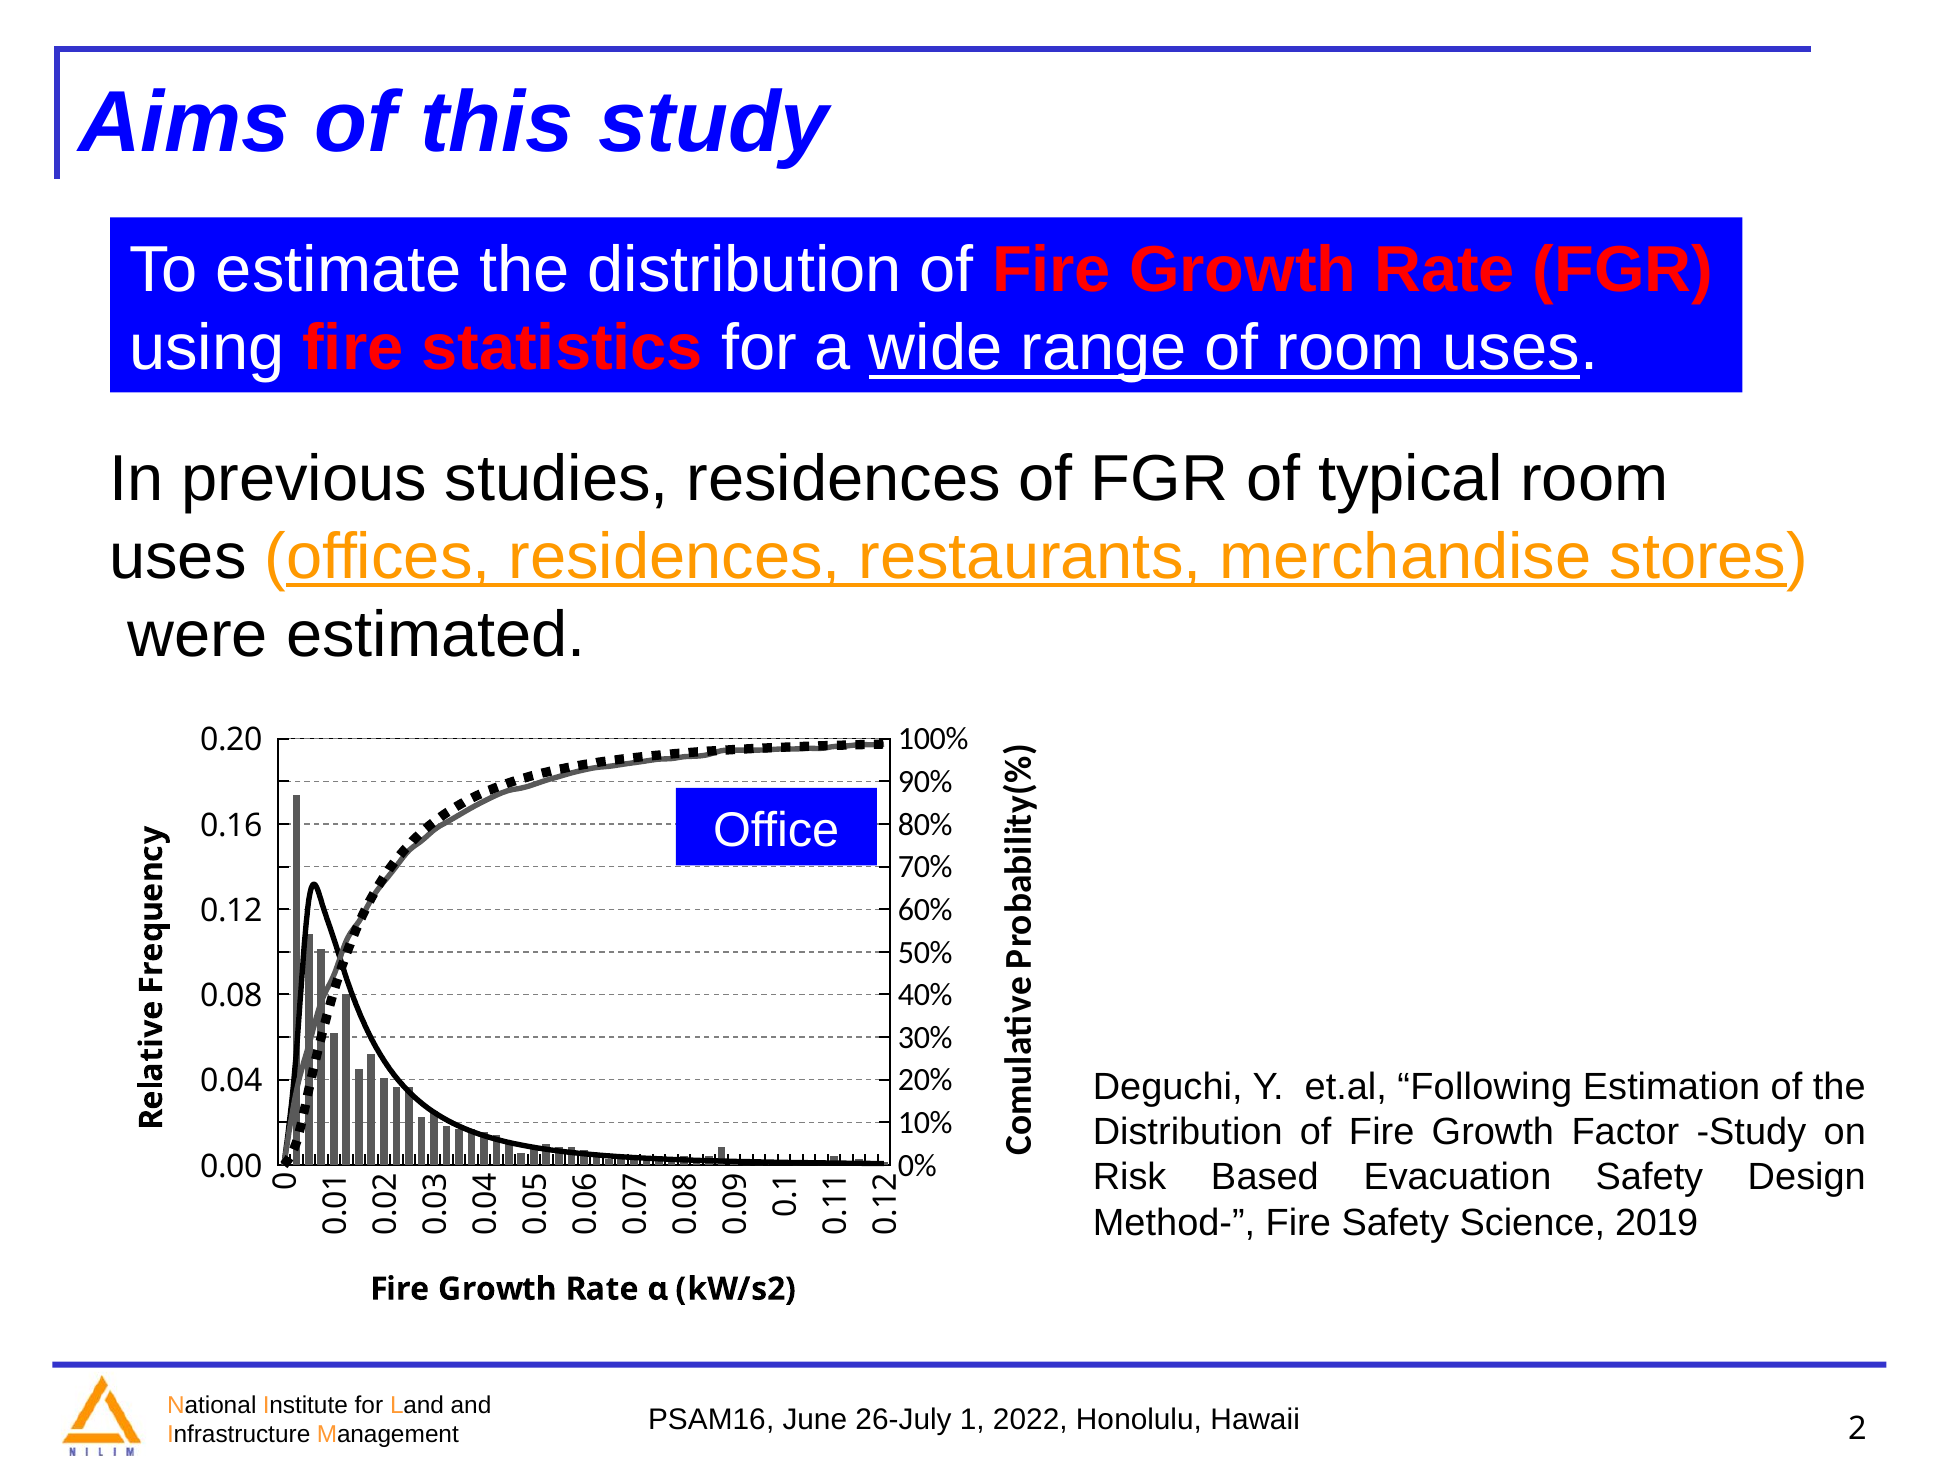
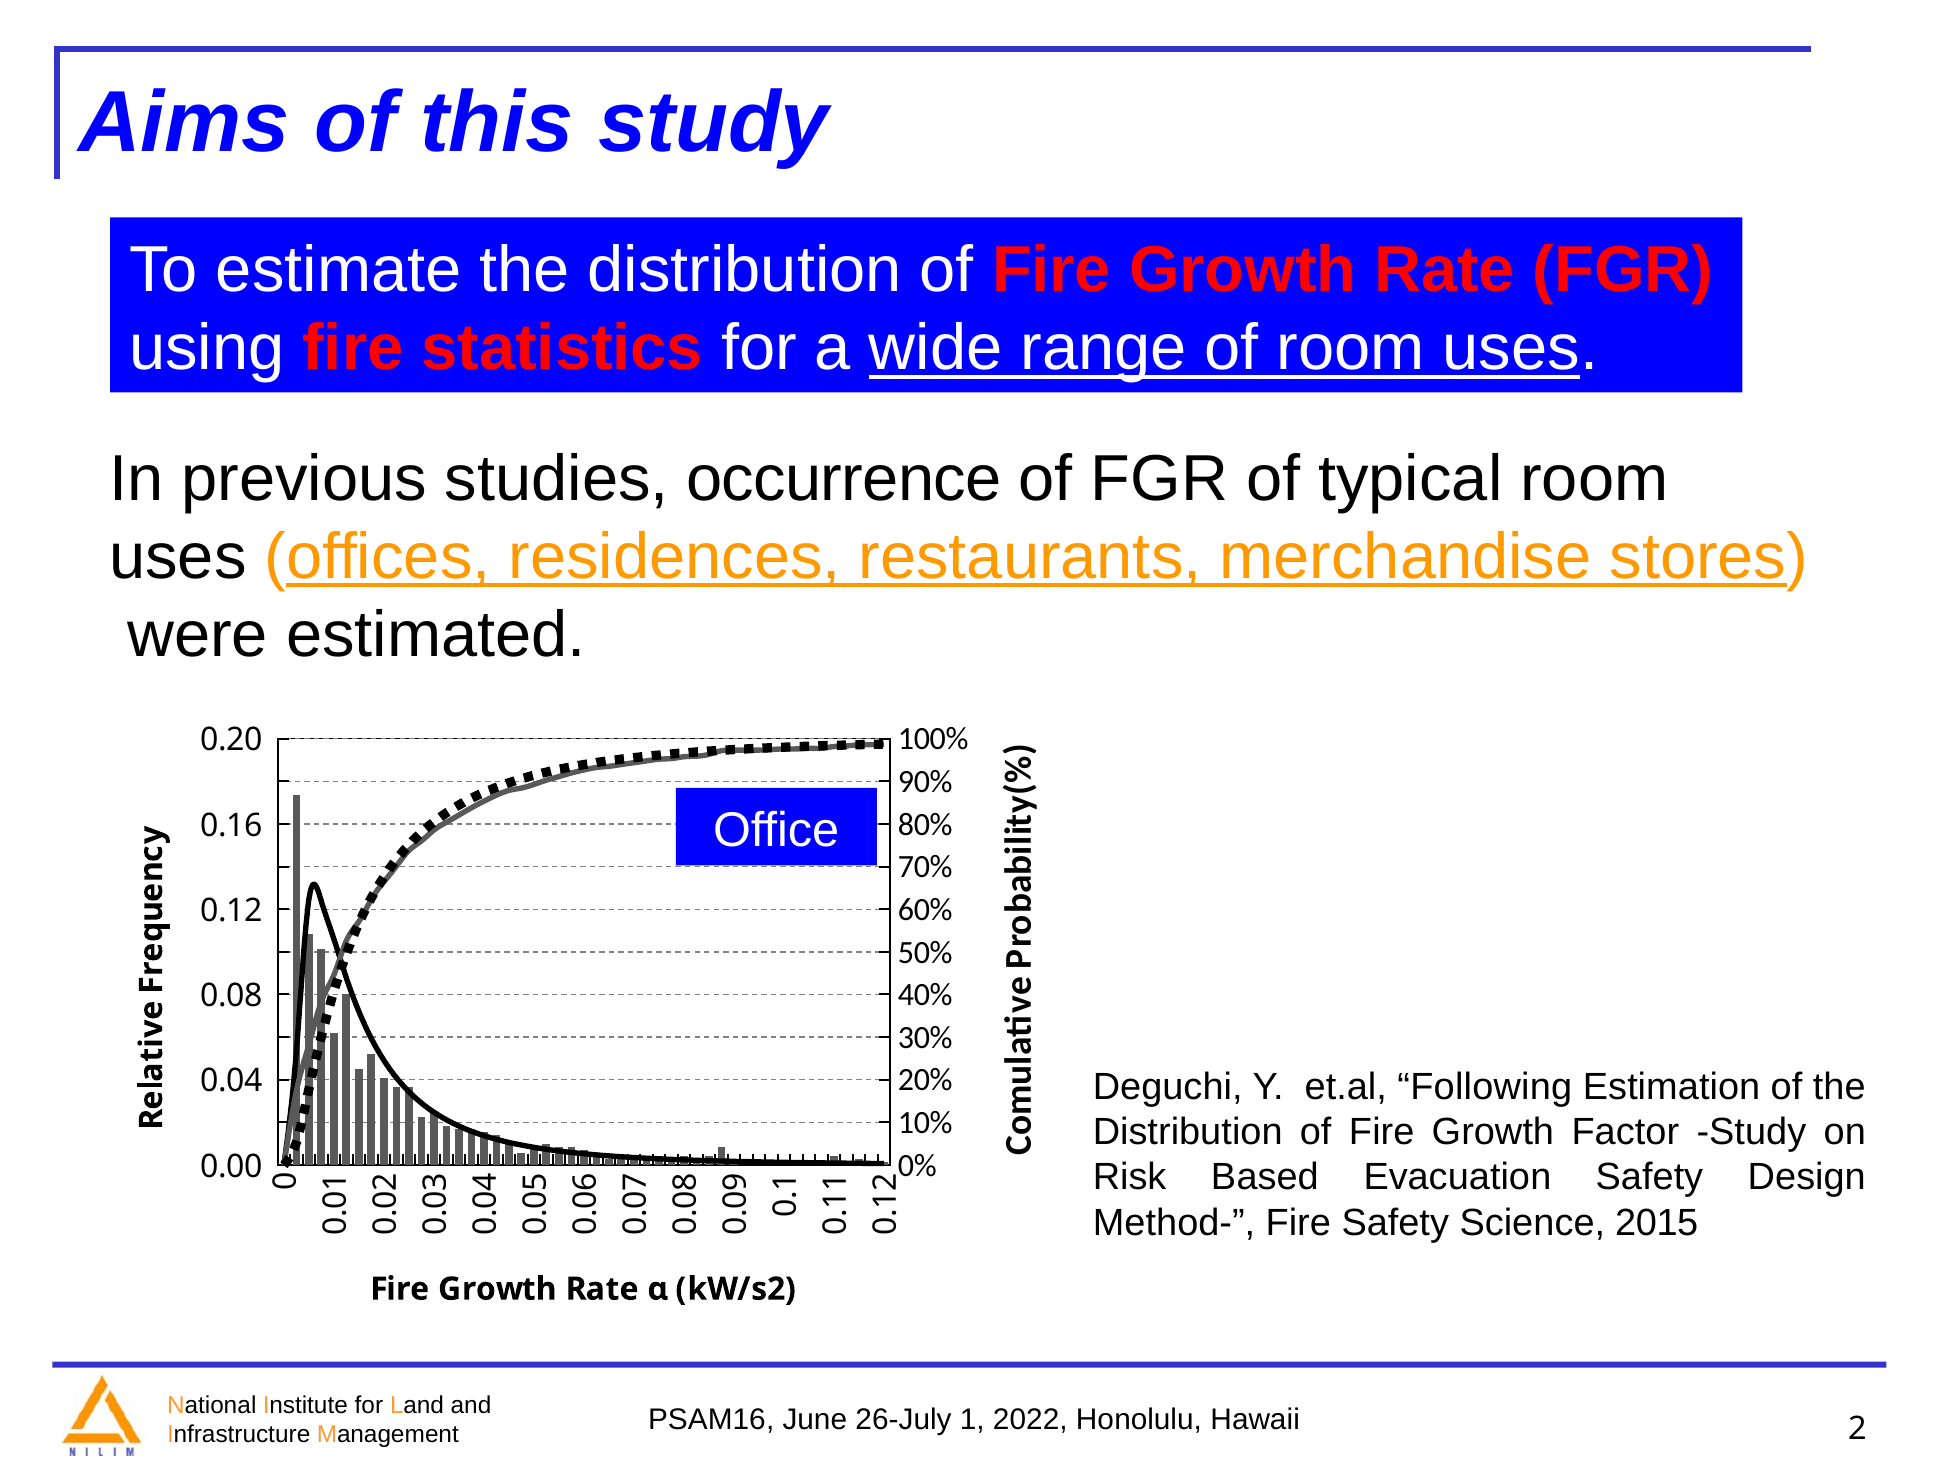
studies residences: residences -> occurrence
2019: 2019 -> 2015
